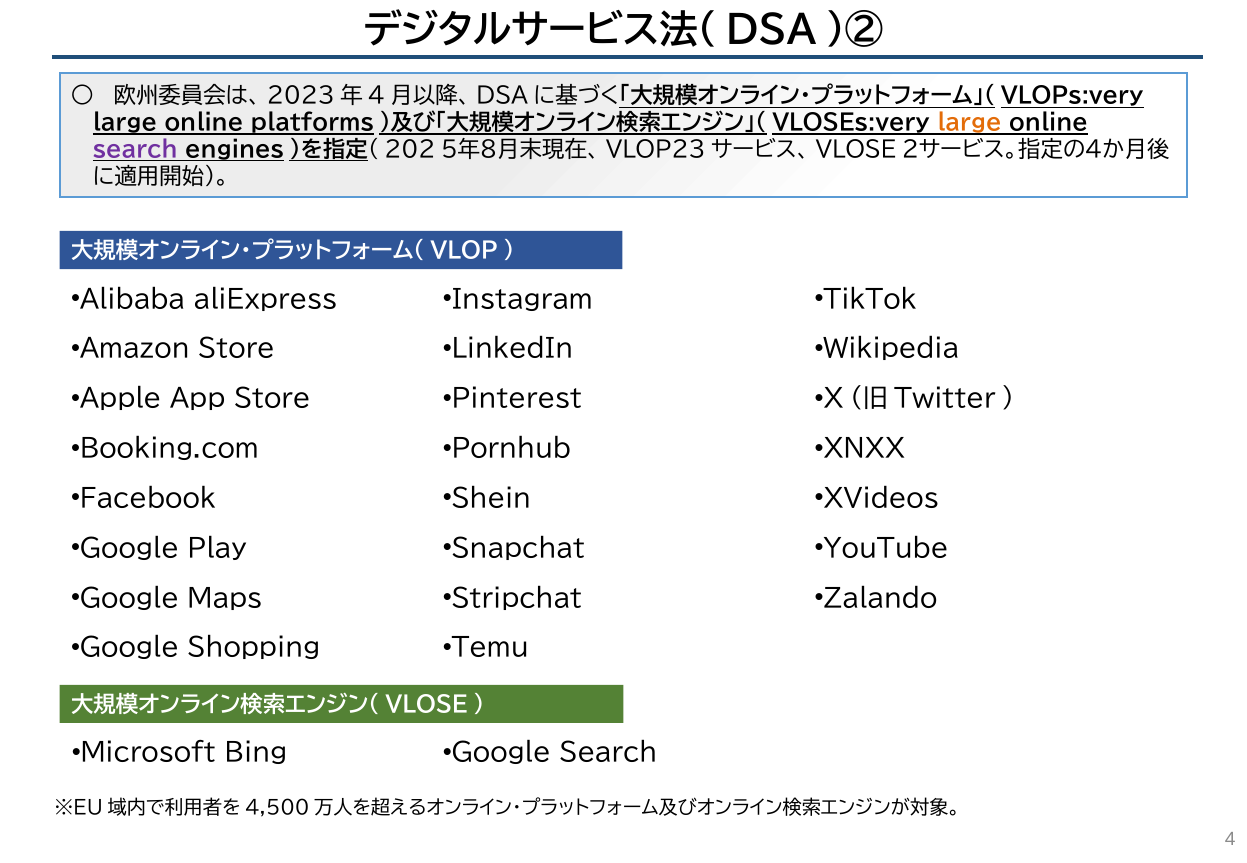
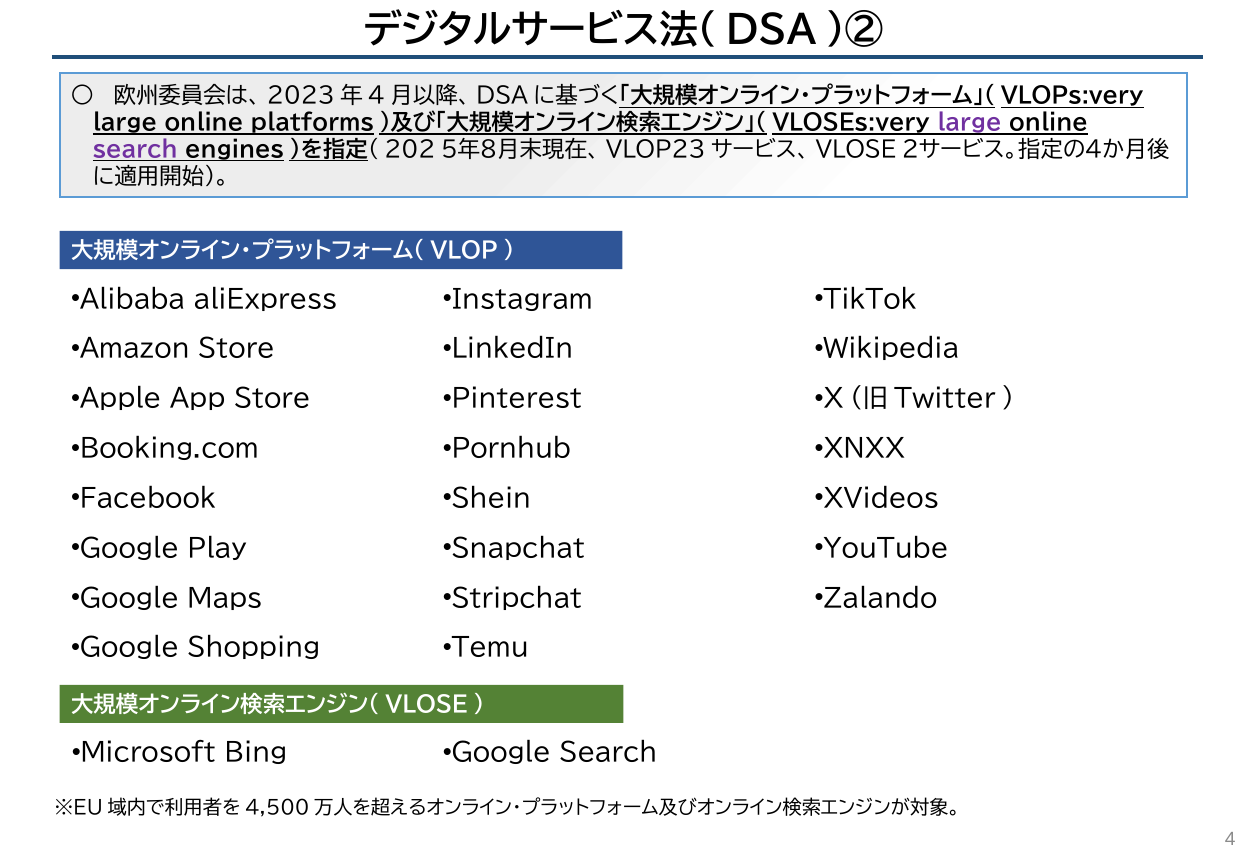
large at (969, 123) colour: orange -> purple
